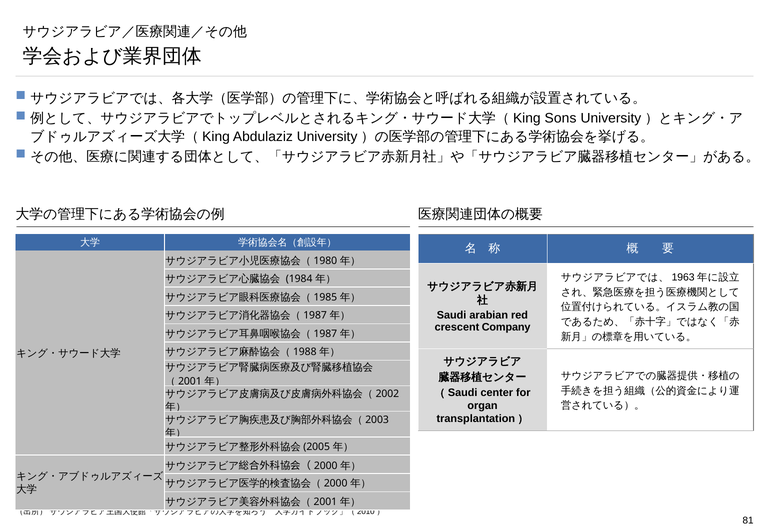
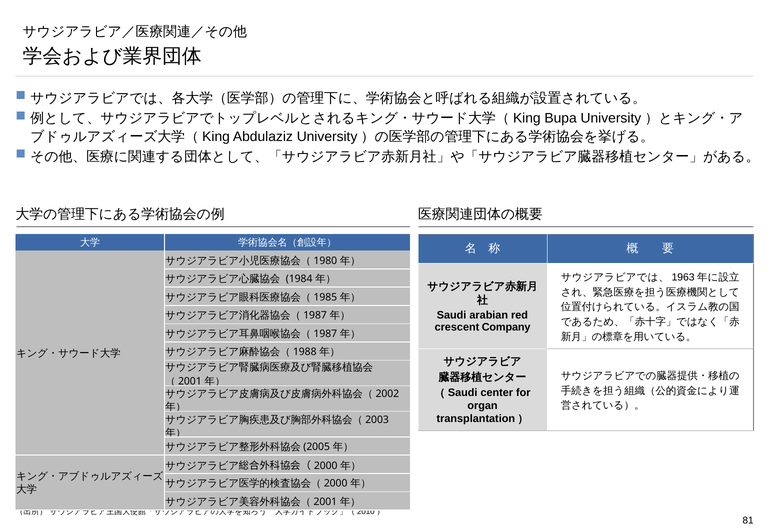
Sons: Sons -> Bupa
